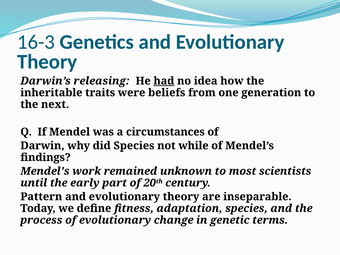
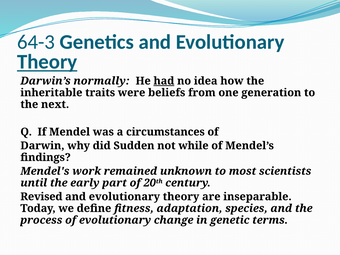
16-3: 16-3 -> 64-3
Theory at (47, 62) underline: none -> present
releasing: releasing -> normally
did Species: Species -> Sudden
Pattern: Pattern -> Revised
